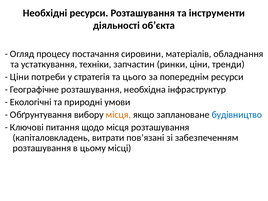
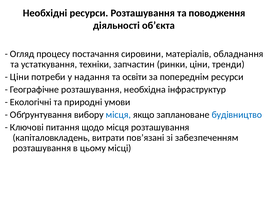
інструменти: інструменти -> поводження
стратегія: стратегія -> надання
цього: цього -> освіти
місця at (118, 115) colour: orange -> blue
